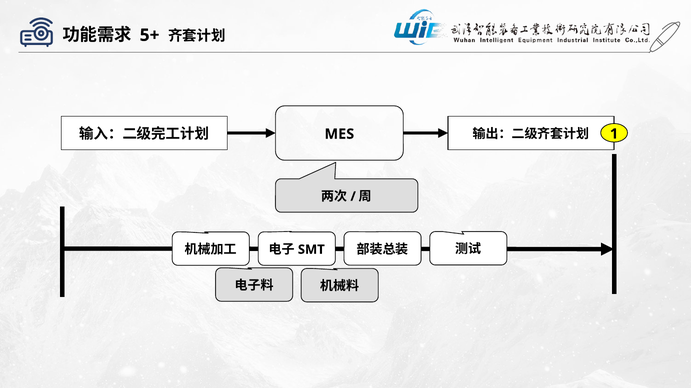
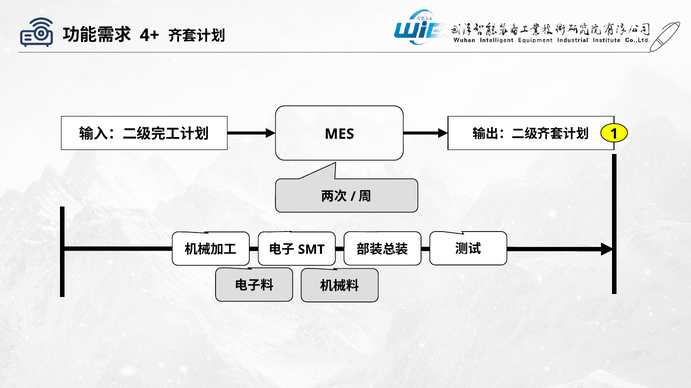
5+: 5+ -> 4+
